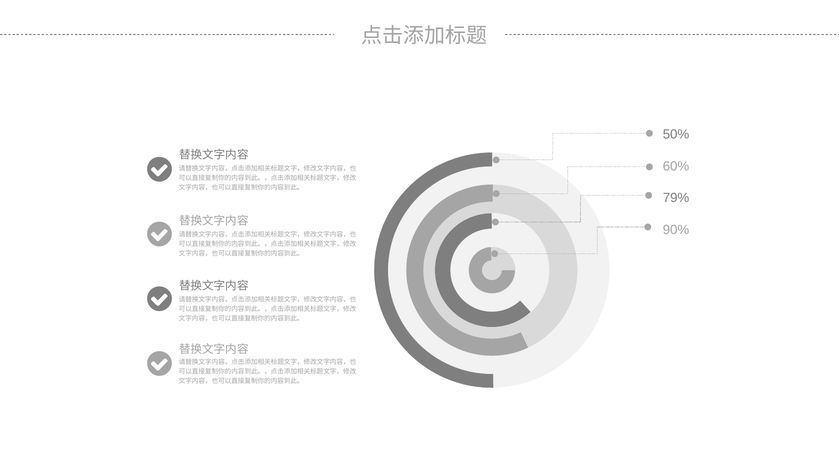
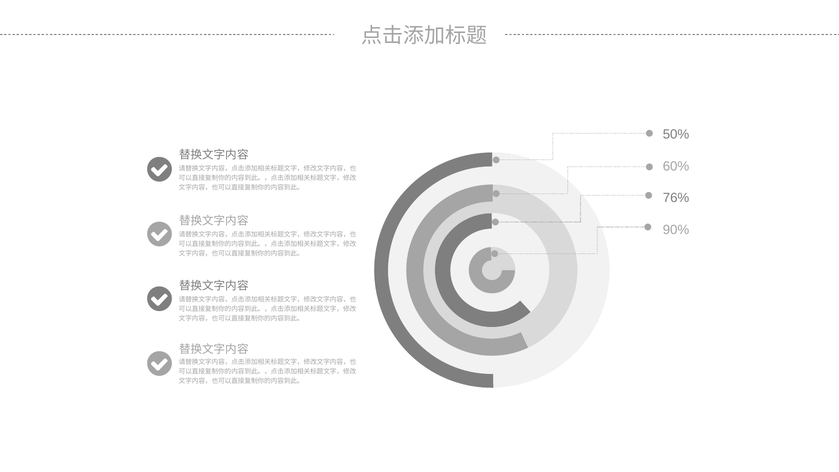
79%: 79% -> 76%
